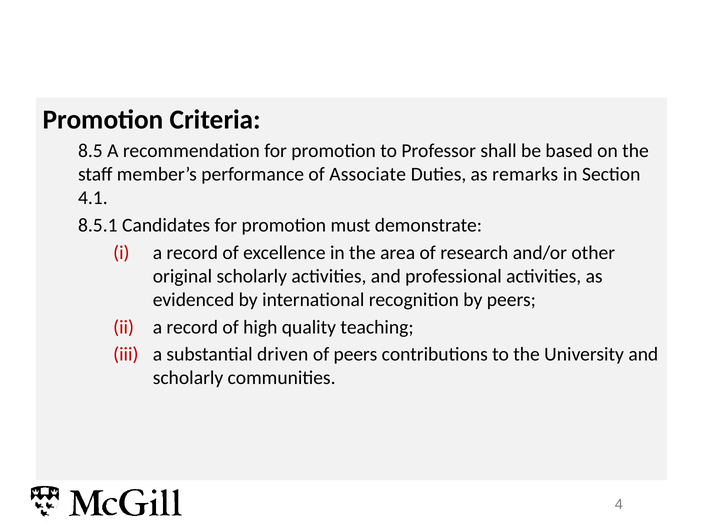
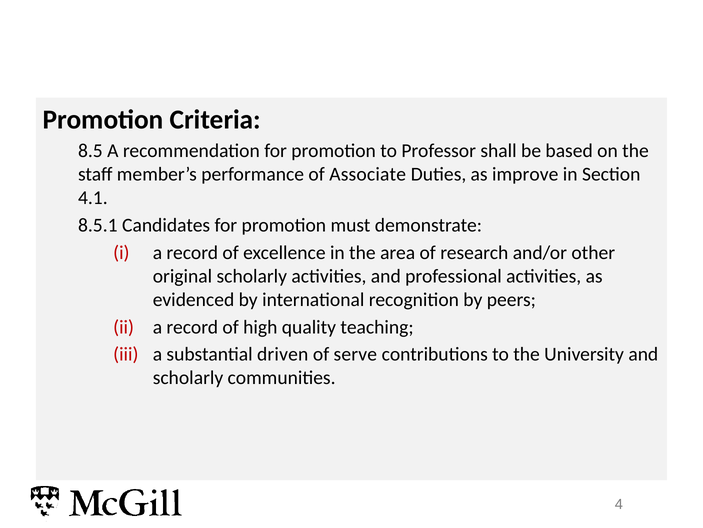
remarks: remarks -> improve
of peers: peers -> serve
